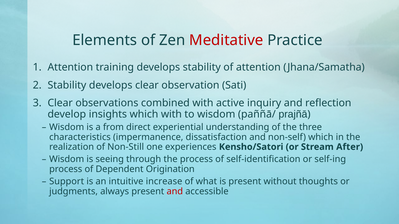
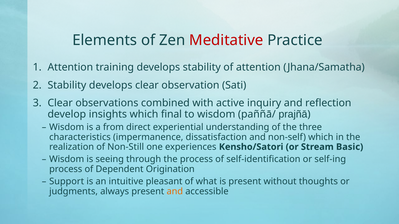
which with: with -> final
After: After -> Basic
increase: increase -> pleasant
and at (175, 192) colour: red -> orange
